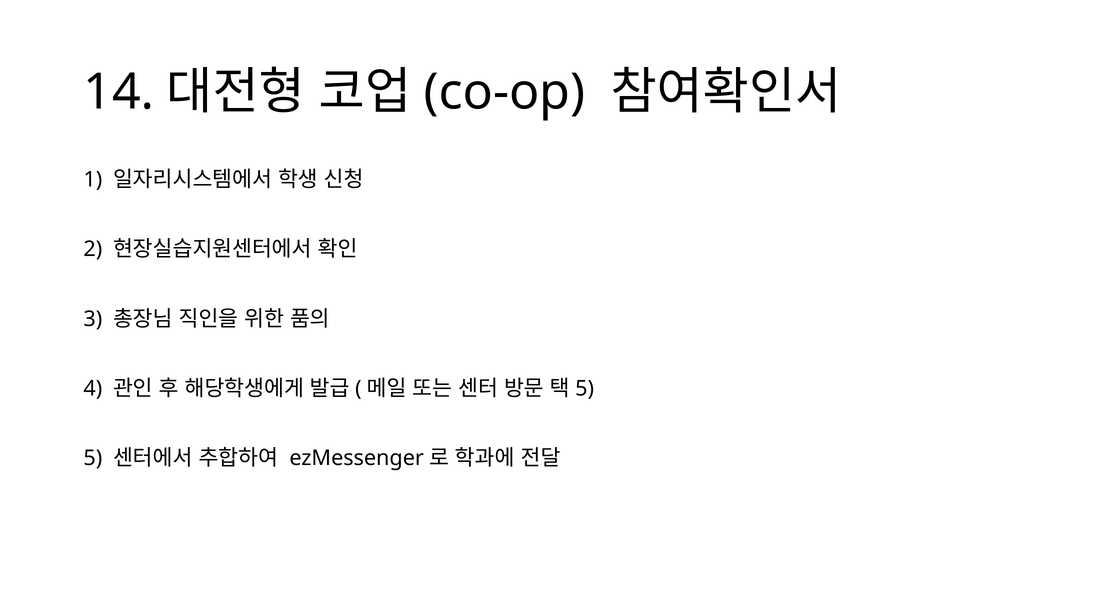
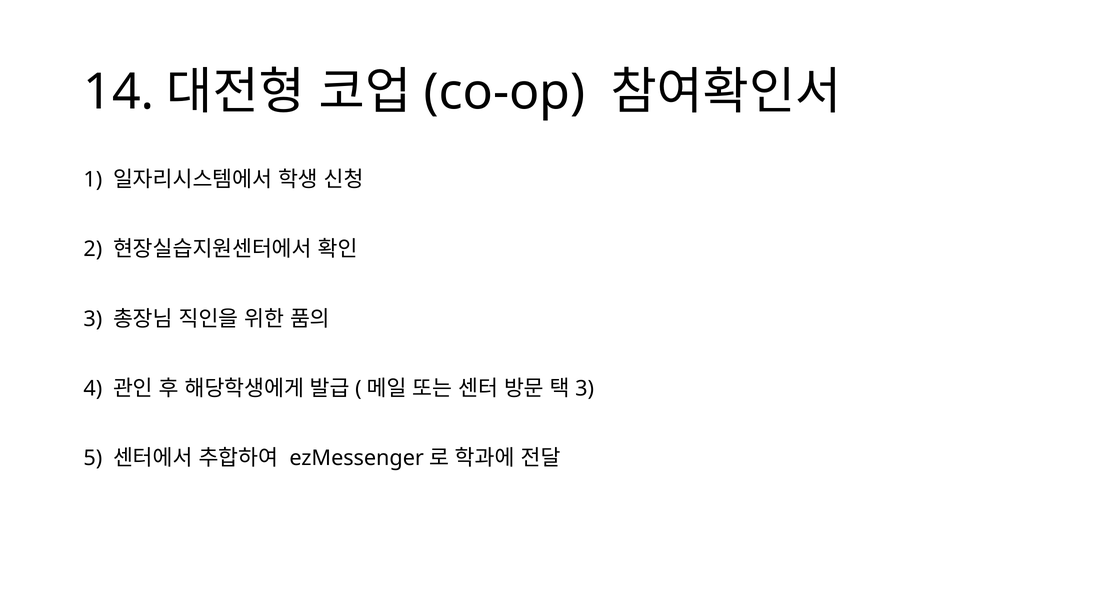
5 at (585, 388): 5 -> 3
